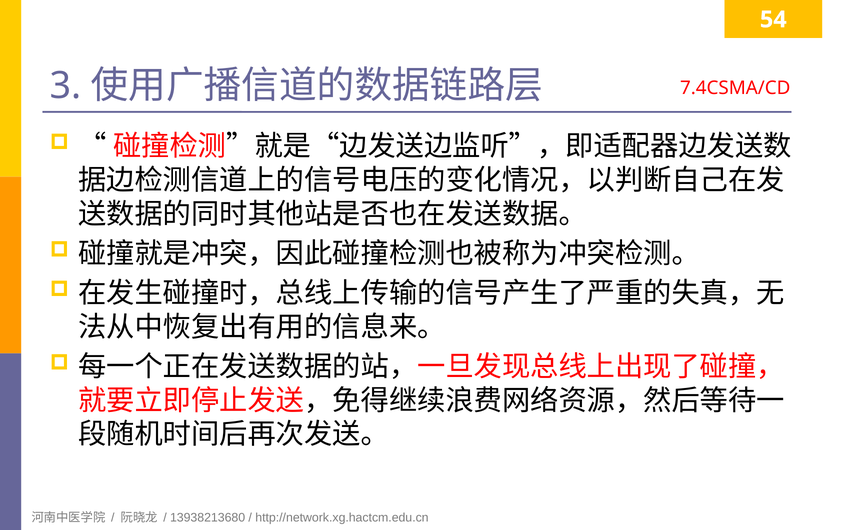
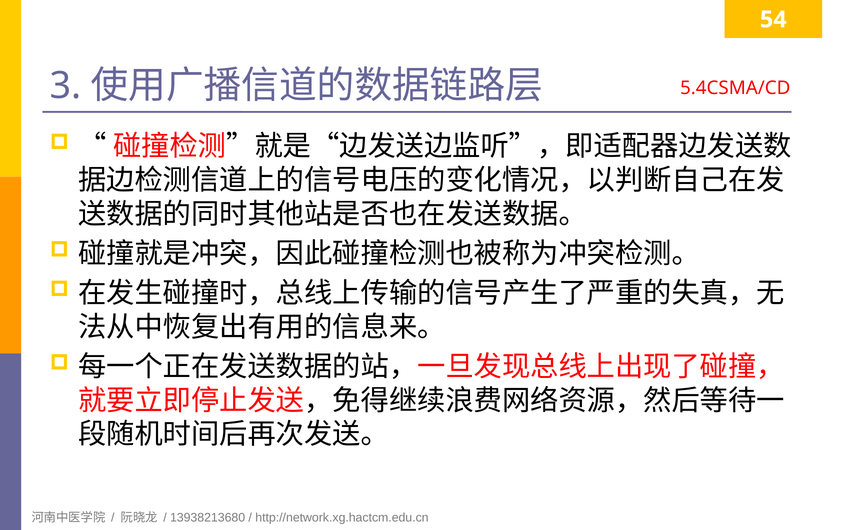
7.4CSMA/CD: 7.4CSMA/CD -> 5.4CSMA/CD
